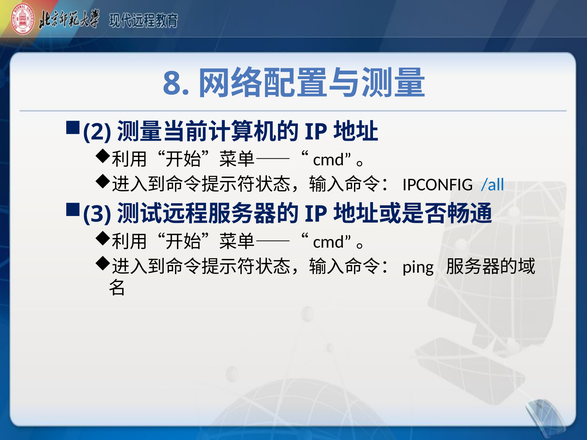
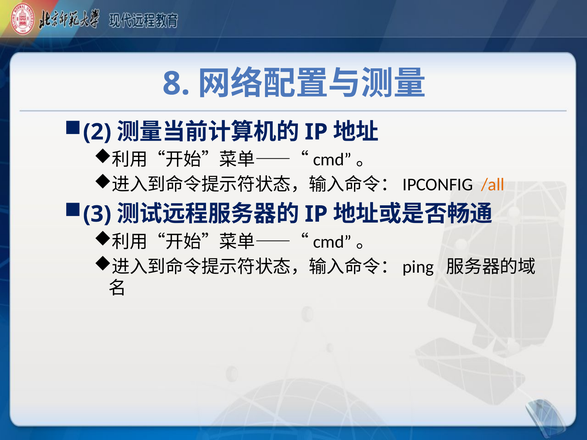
/all colour: blue -> orange
